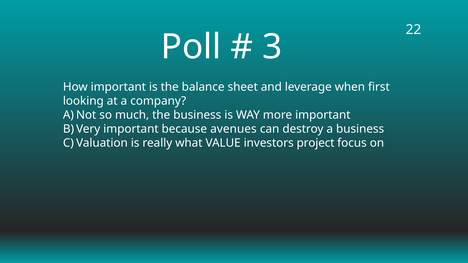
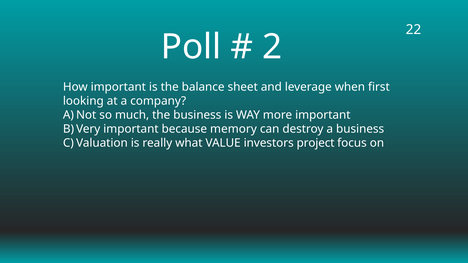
3: 3 -> 2
avenues: avenues -> memory
